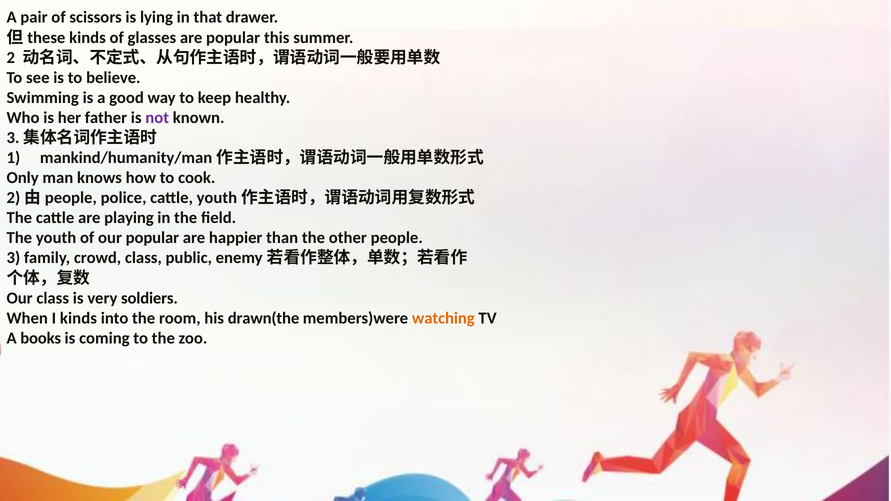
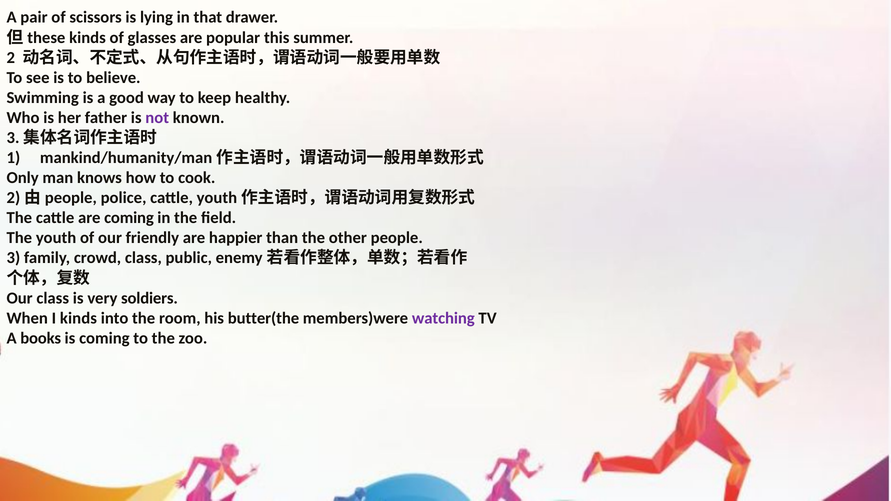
are playing: playing -> coming
our popular: popular -> friendly
drawn(the: drawn(the -> butter(the
watching colour: orange -> purple
